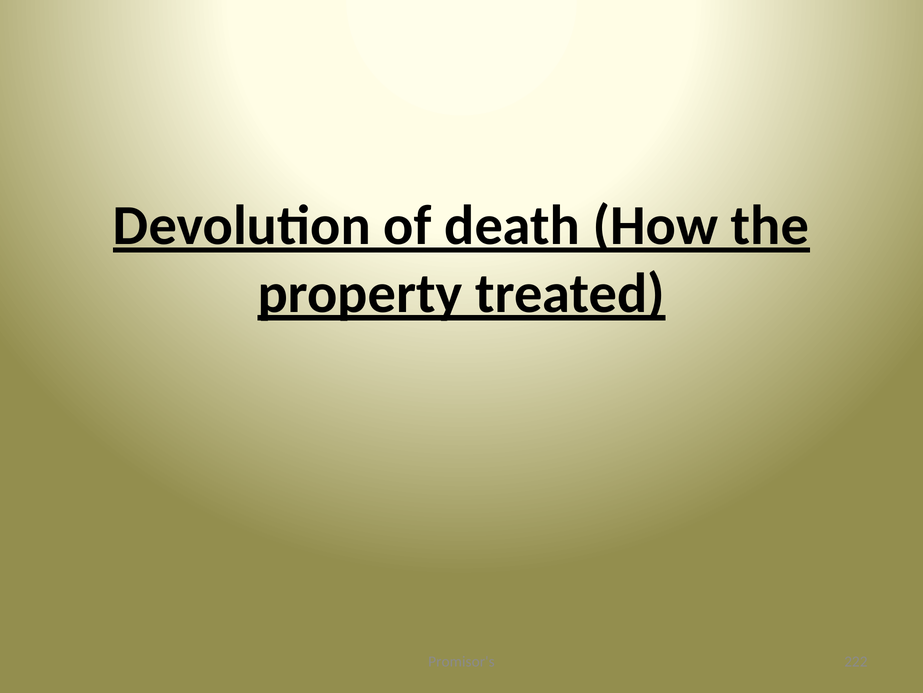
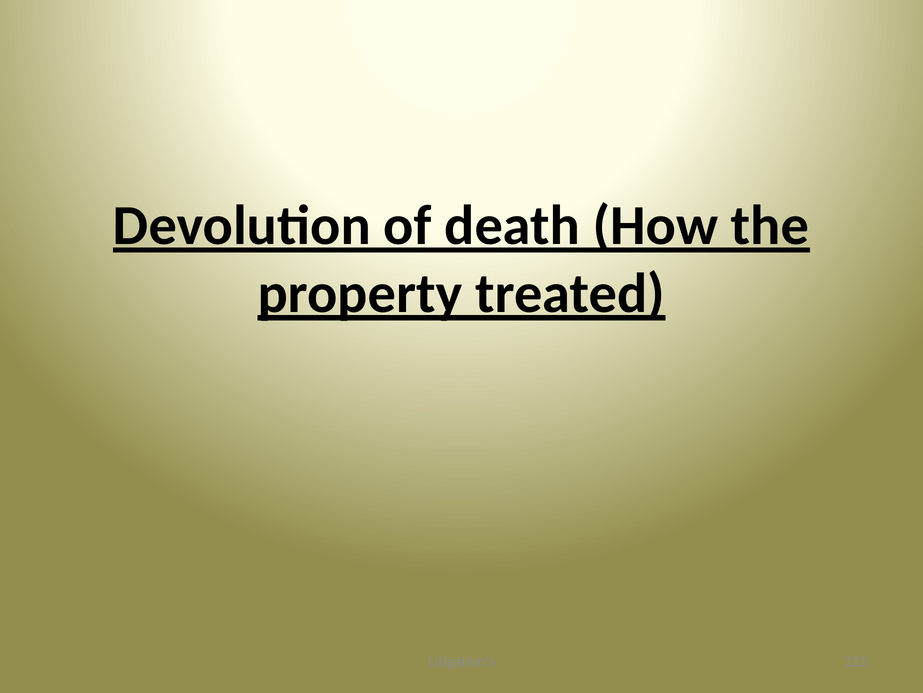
Promisor's: Promisor's -> Litigation's
